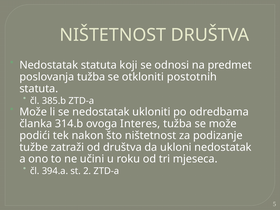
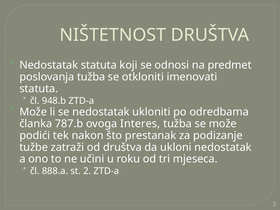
postotnih: postotnih -> imenovati
385.b: 385.b -> 948.b
314.b: 314.b -> 787.b
što ništetnost: ništetnost -> prestanak
394.a: 394.a -> 888.a
